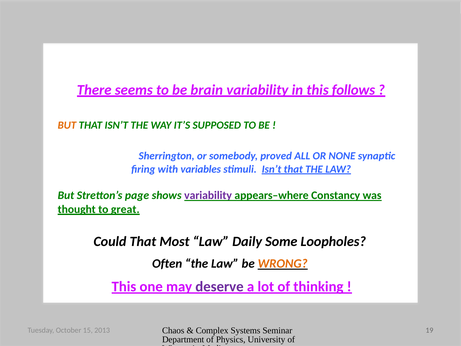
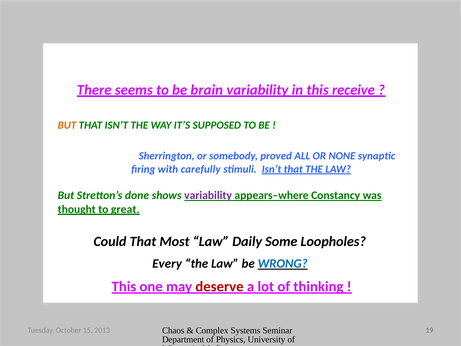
follows: follows -> receive
variables: variables -> carefully
page: page -> done
Often: Often -> Every
WRONG colour: orange -> blue
deserve colour: purple -> red
